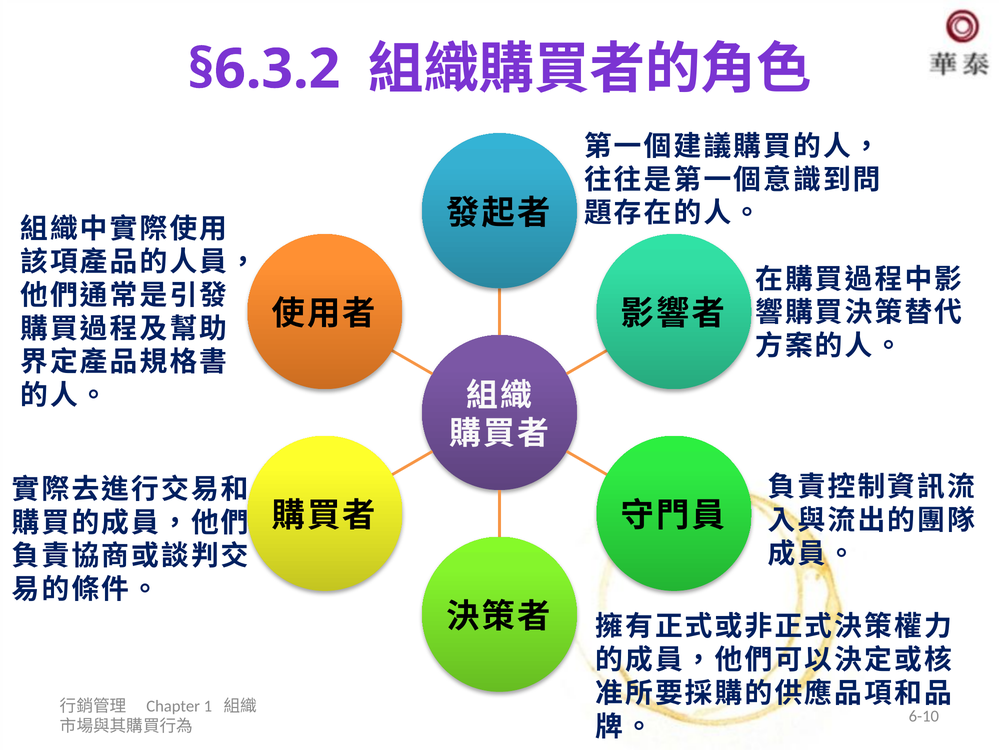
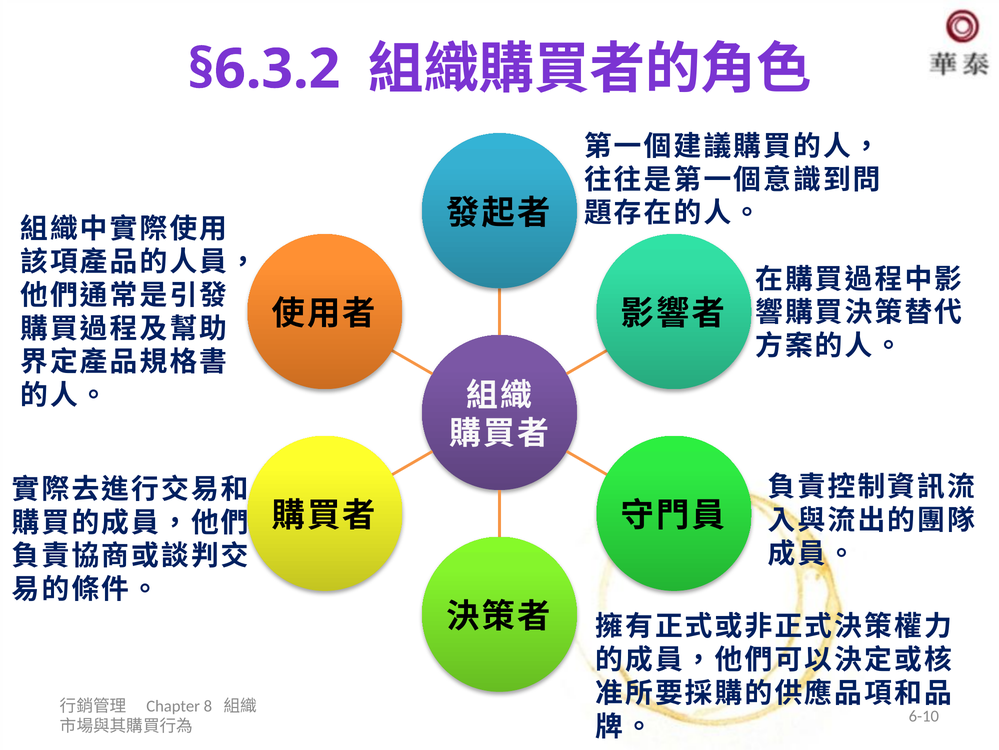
1: 1 -> 8
